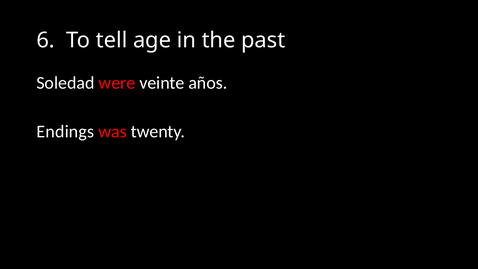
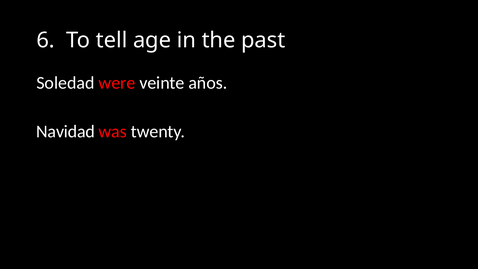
Endings: Endings -> Navidad
